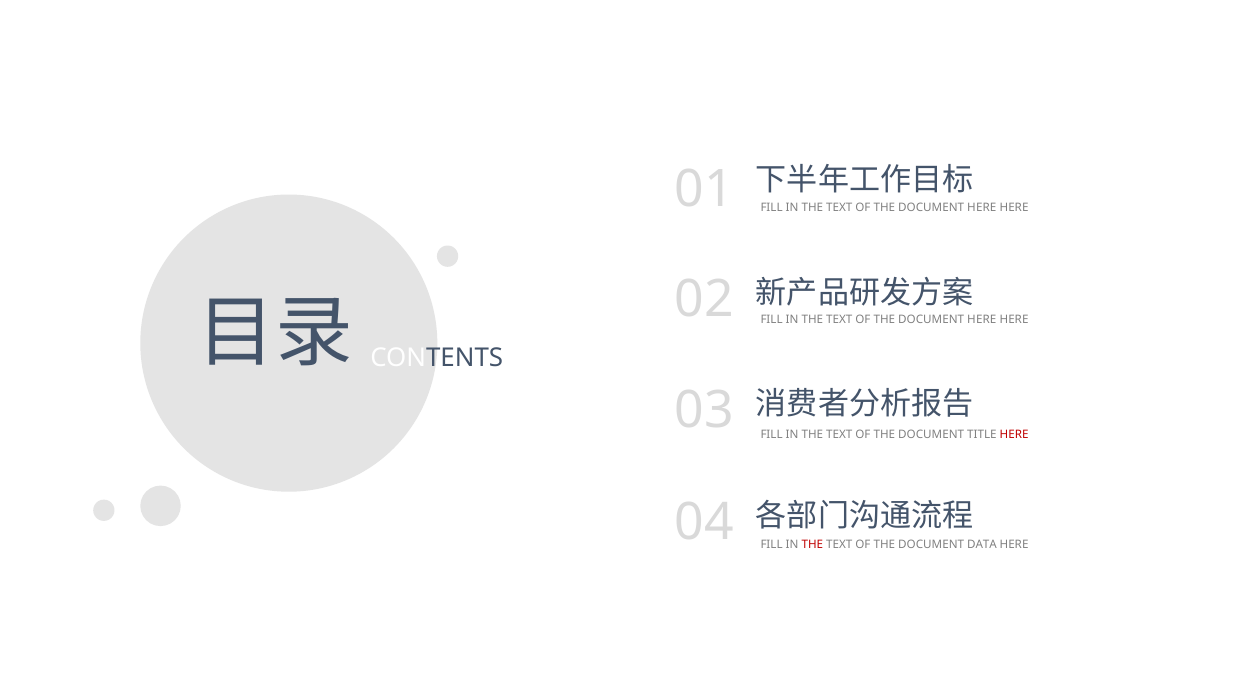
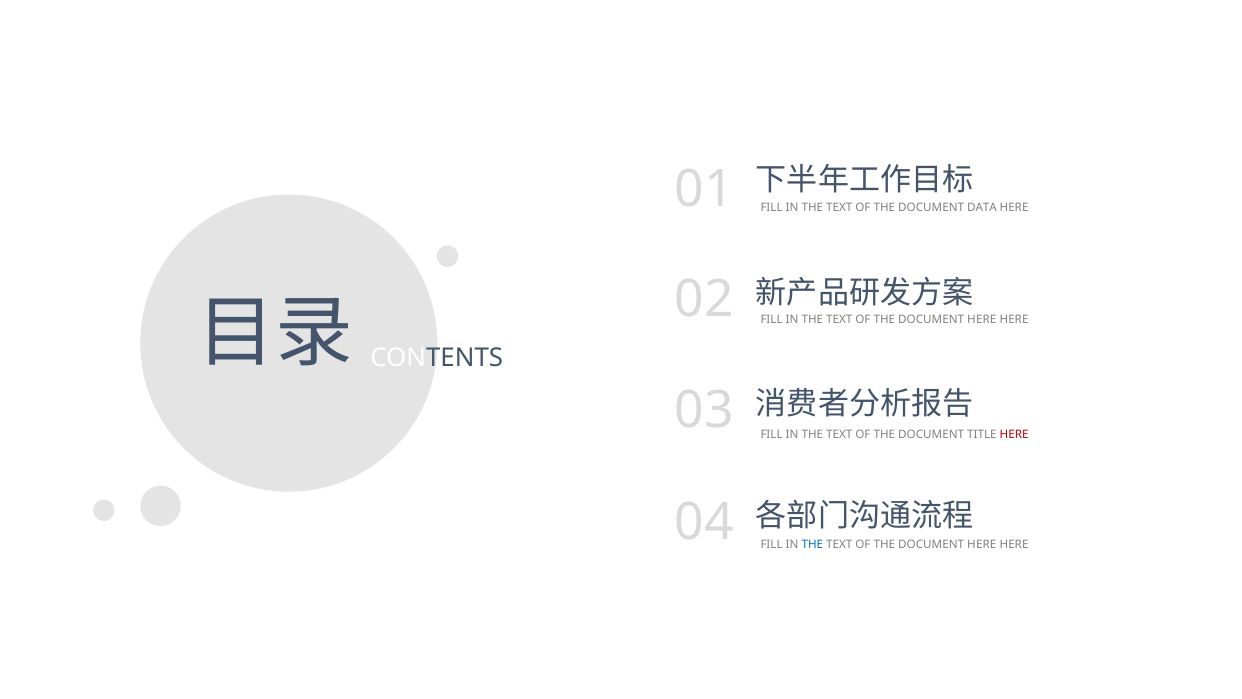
HERE at (982, 207): HERE -> DATA
THE at (812, 545) colour: red -> blue
DATA at (982, 545): DATA -> HERE
